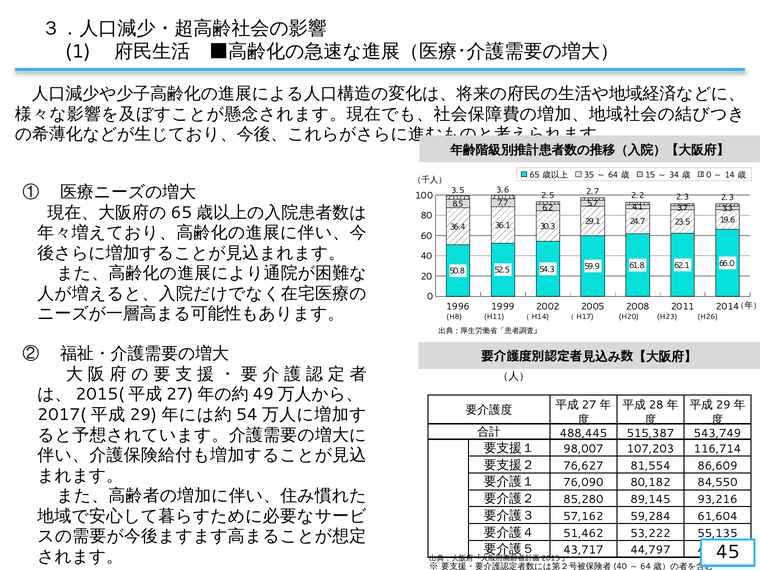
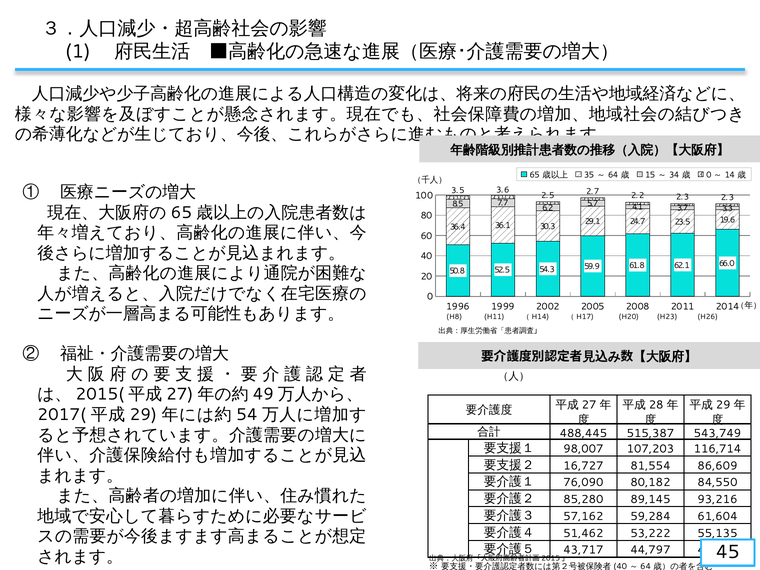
76,627: 76,627 -> 16,727
